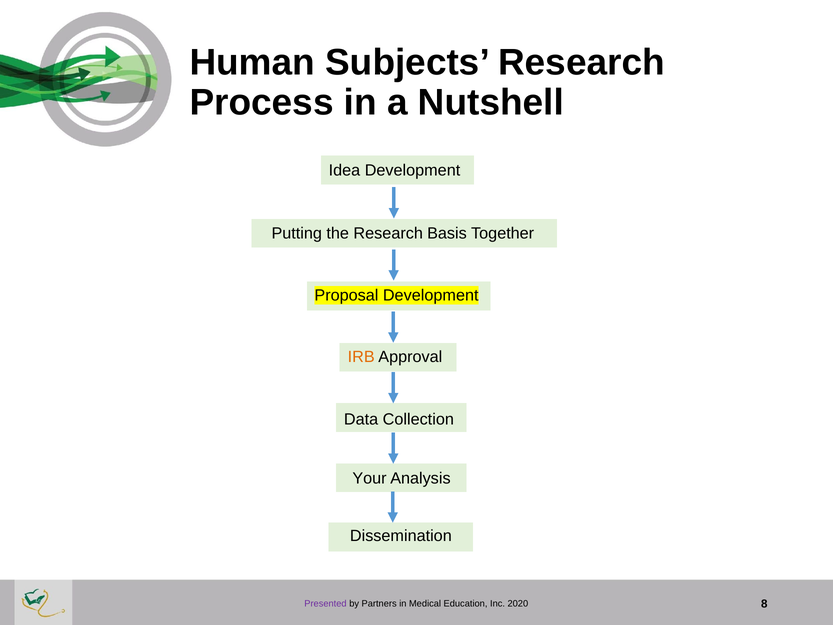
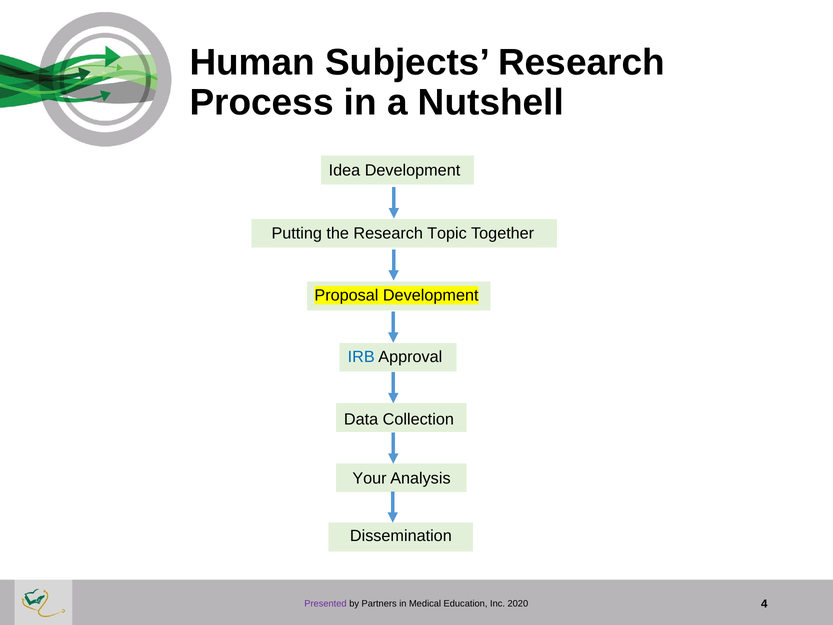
Basis: Basis -> Topic
IRB colour: orange -> blue
8: 8 -> 4
